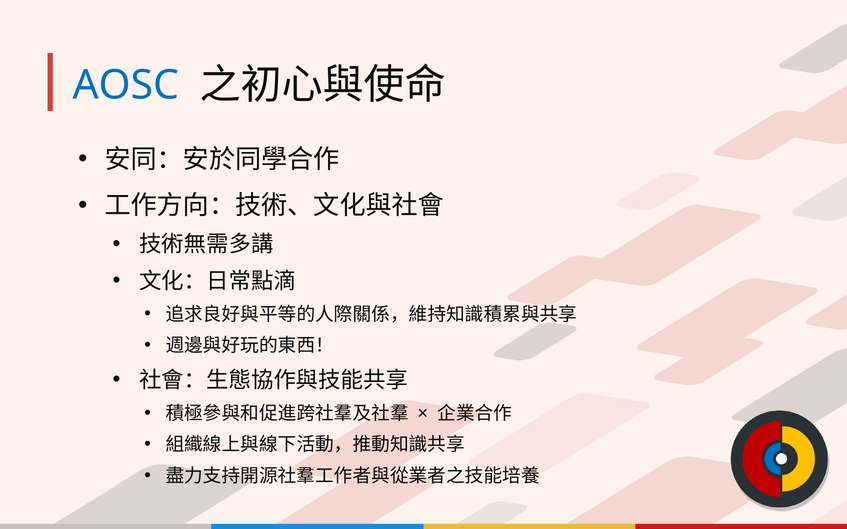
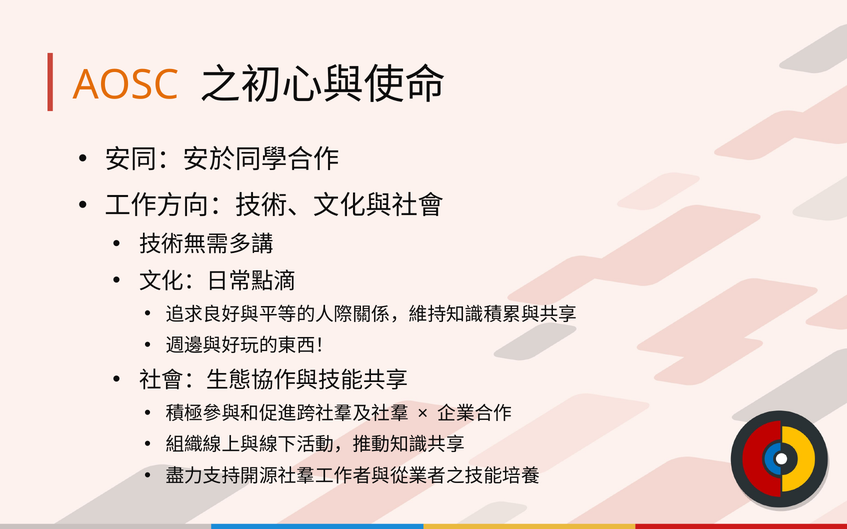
AOSC colour: blue -> orange
